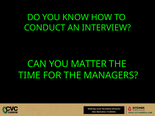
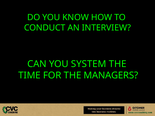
MATTER: MATTER -> SYSTEM
